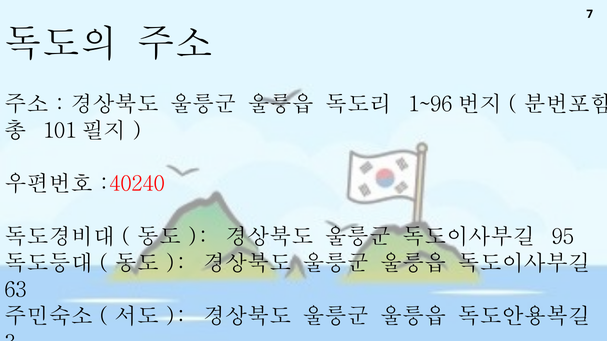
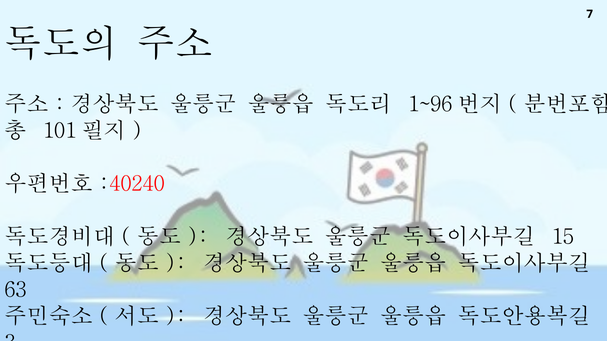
95: 95 -> 15
